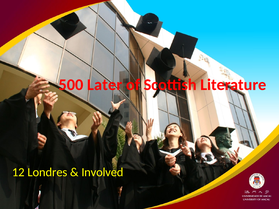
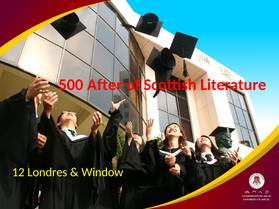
Later: Later -> After
Involved: Involved -> Window
